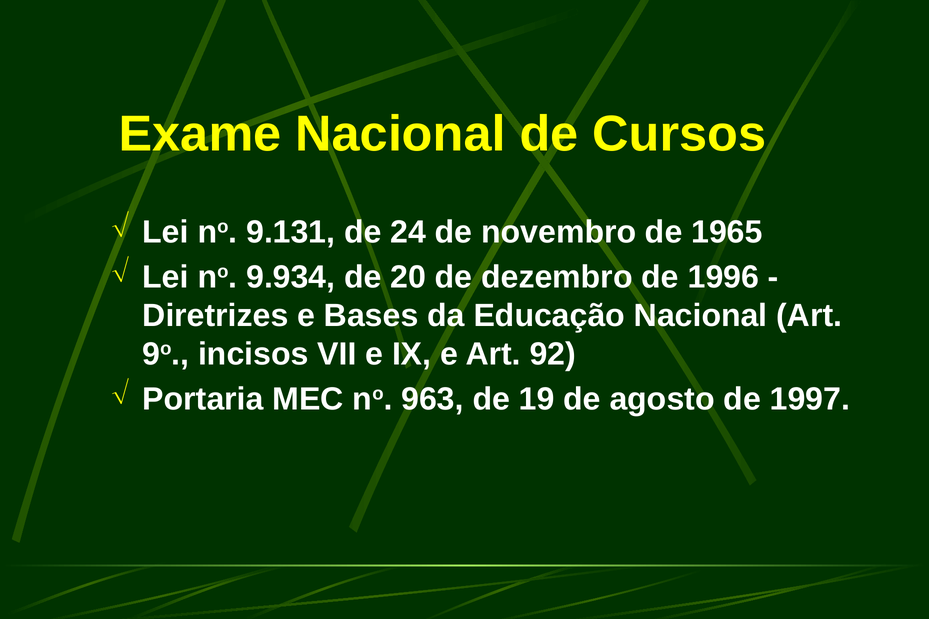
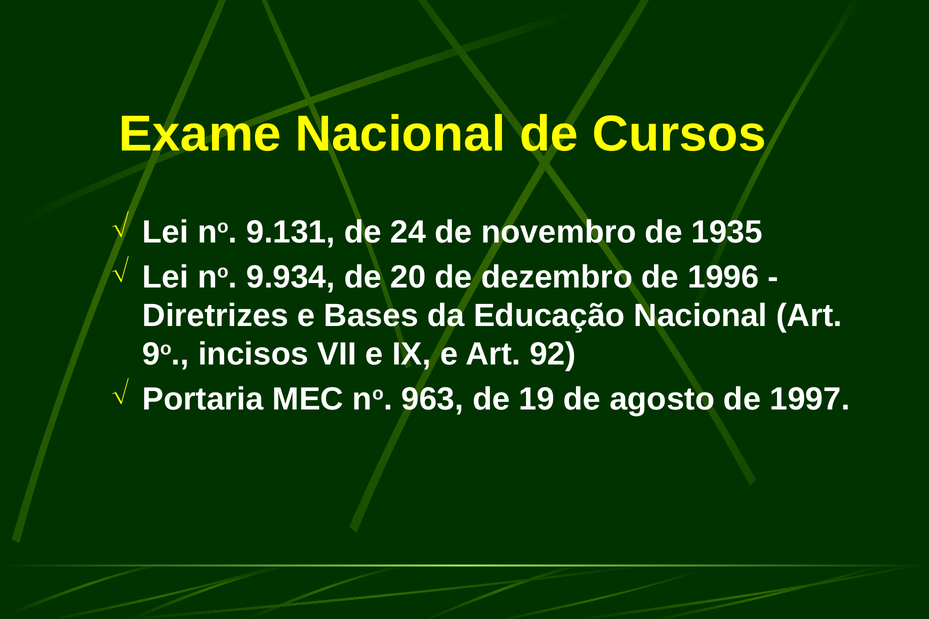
1965: 1965 -> 1935
